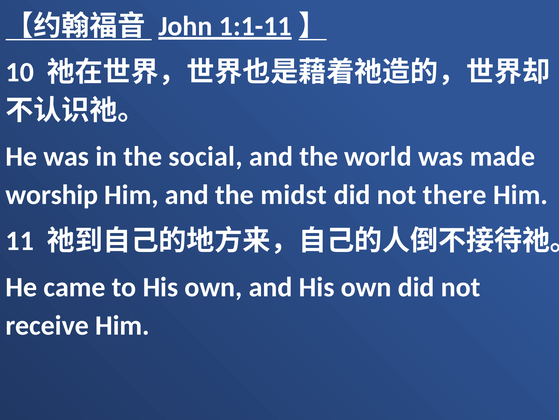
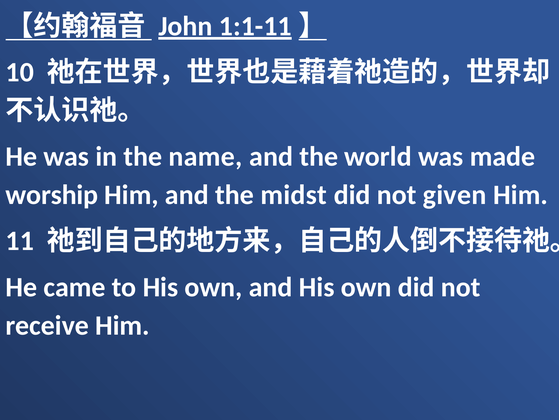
social: social -> name
there: there -> given
